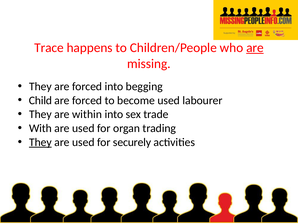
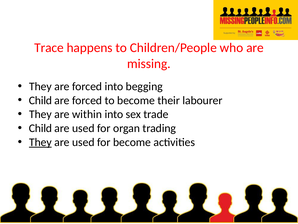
are at (255, 48) underline: present -> none
become used: used -> their
With at (40, 128): With -> Child
for securely: securely -> become
